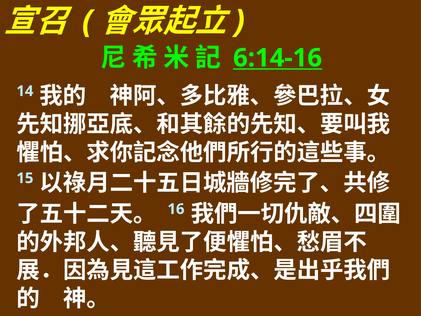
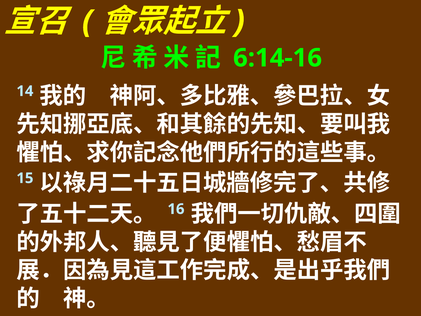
6:14-16 underline: present -> none
